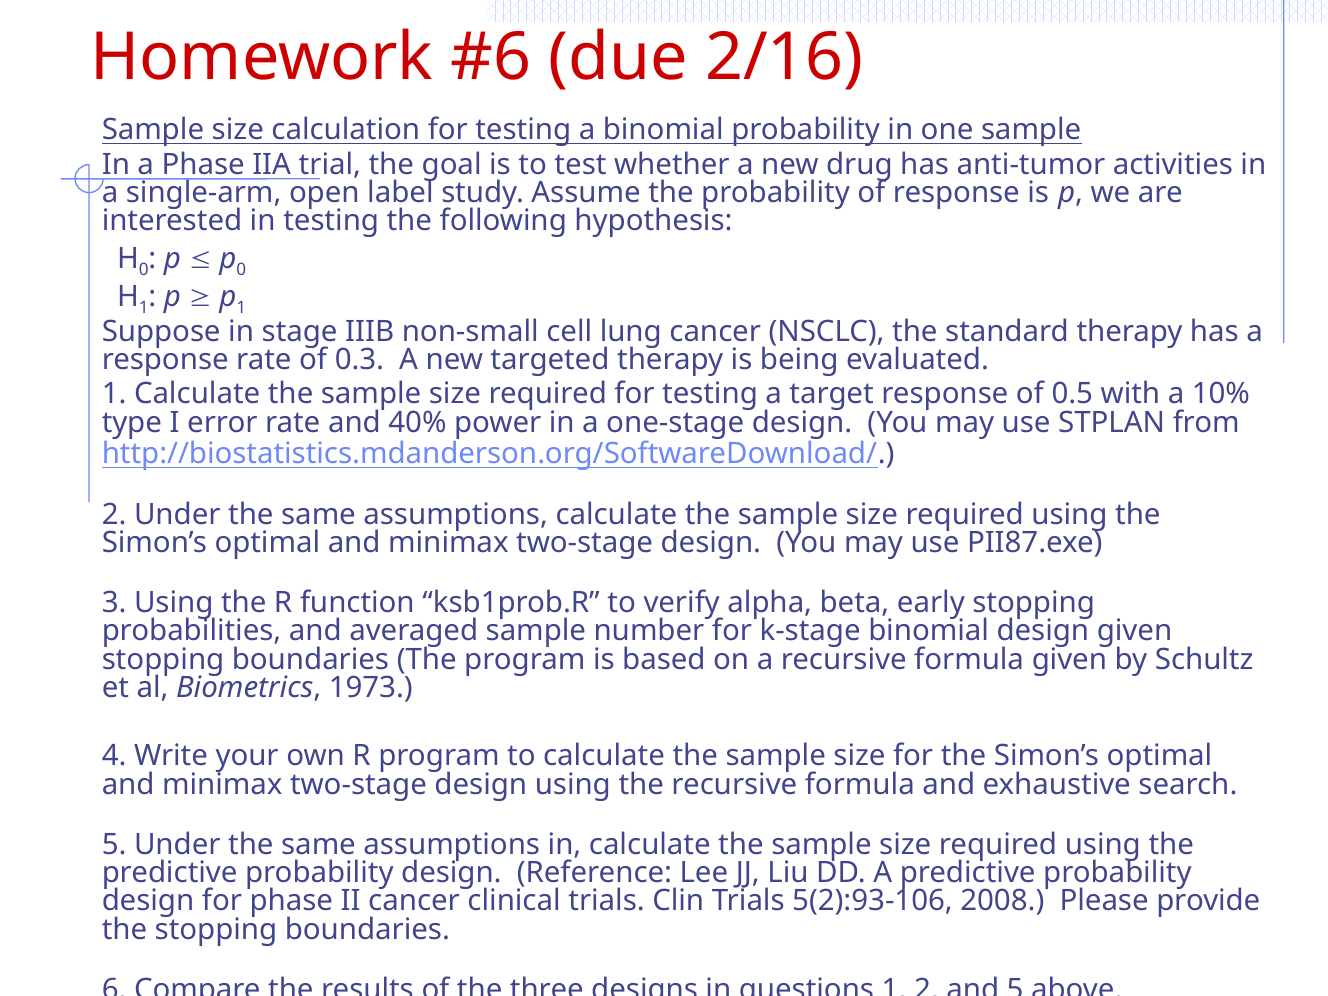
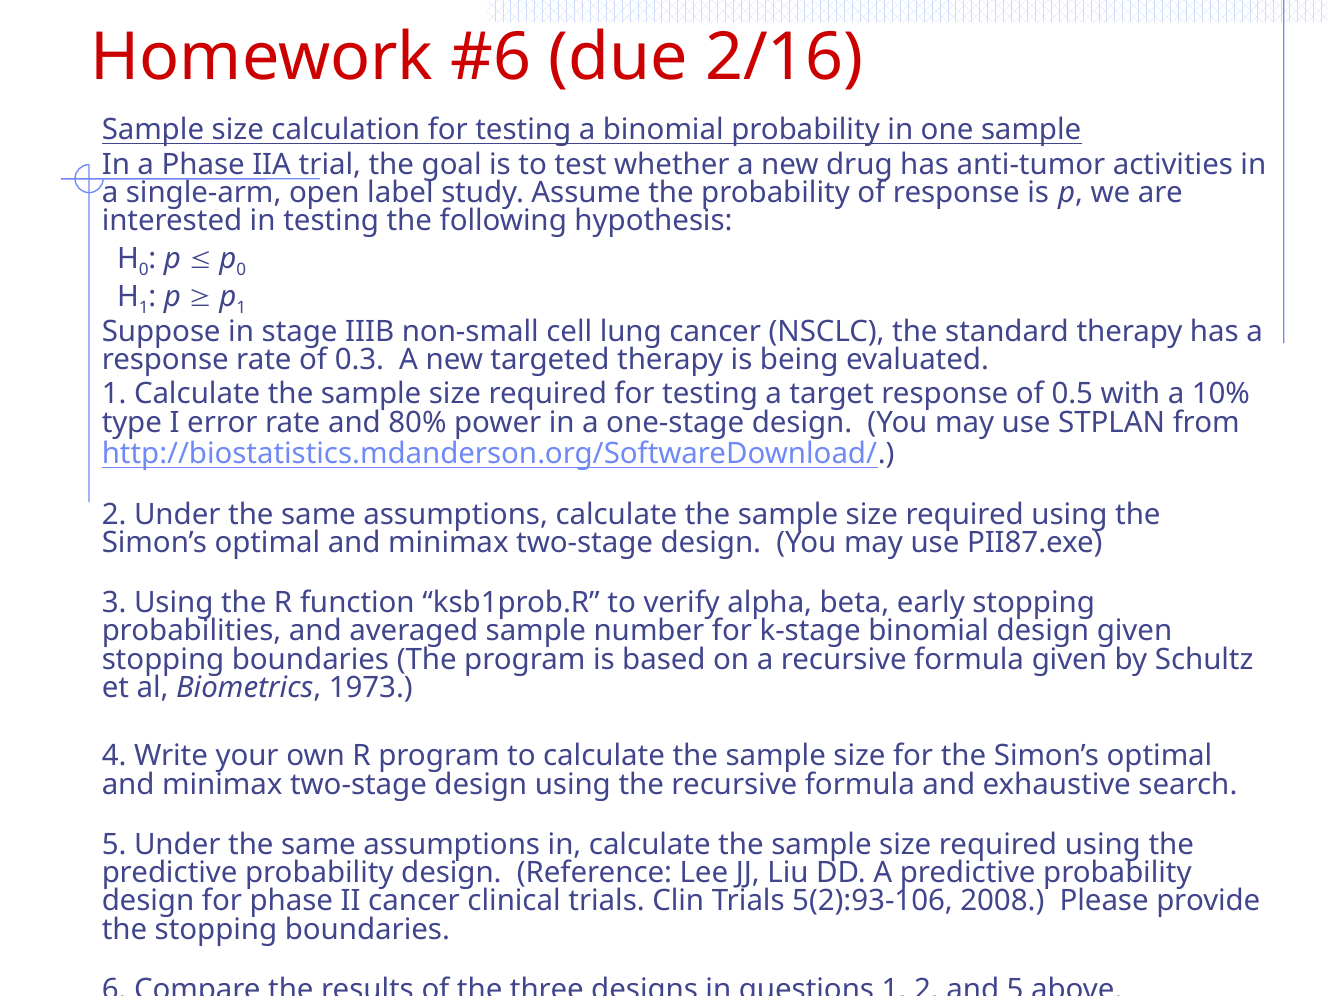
40%: 40% -> 80%
